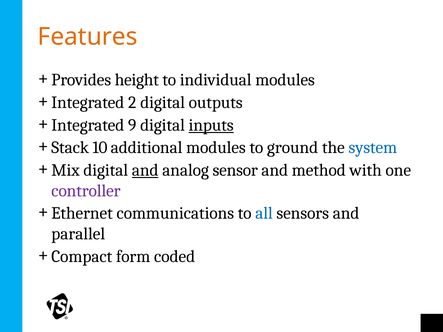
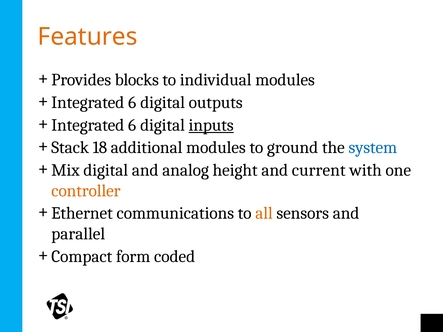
height: height -> blocks
2 at (132, 103): 2 -> 6
9 at (132, 125): 9 -> 6
10: 10 -> 18
and at (145, 170) underline: present -> none
sensor: sensor -> height
method: method -> current
controller colour: purple -> orange
all colour: blue -> orange
